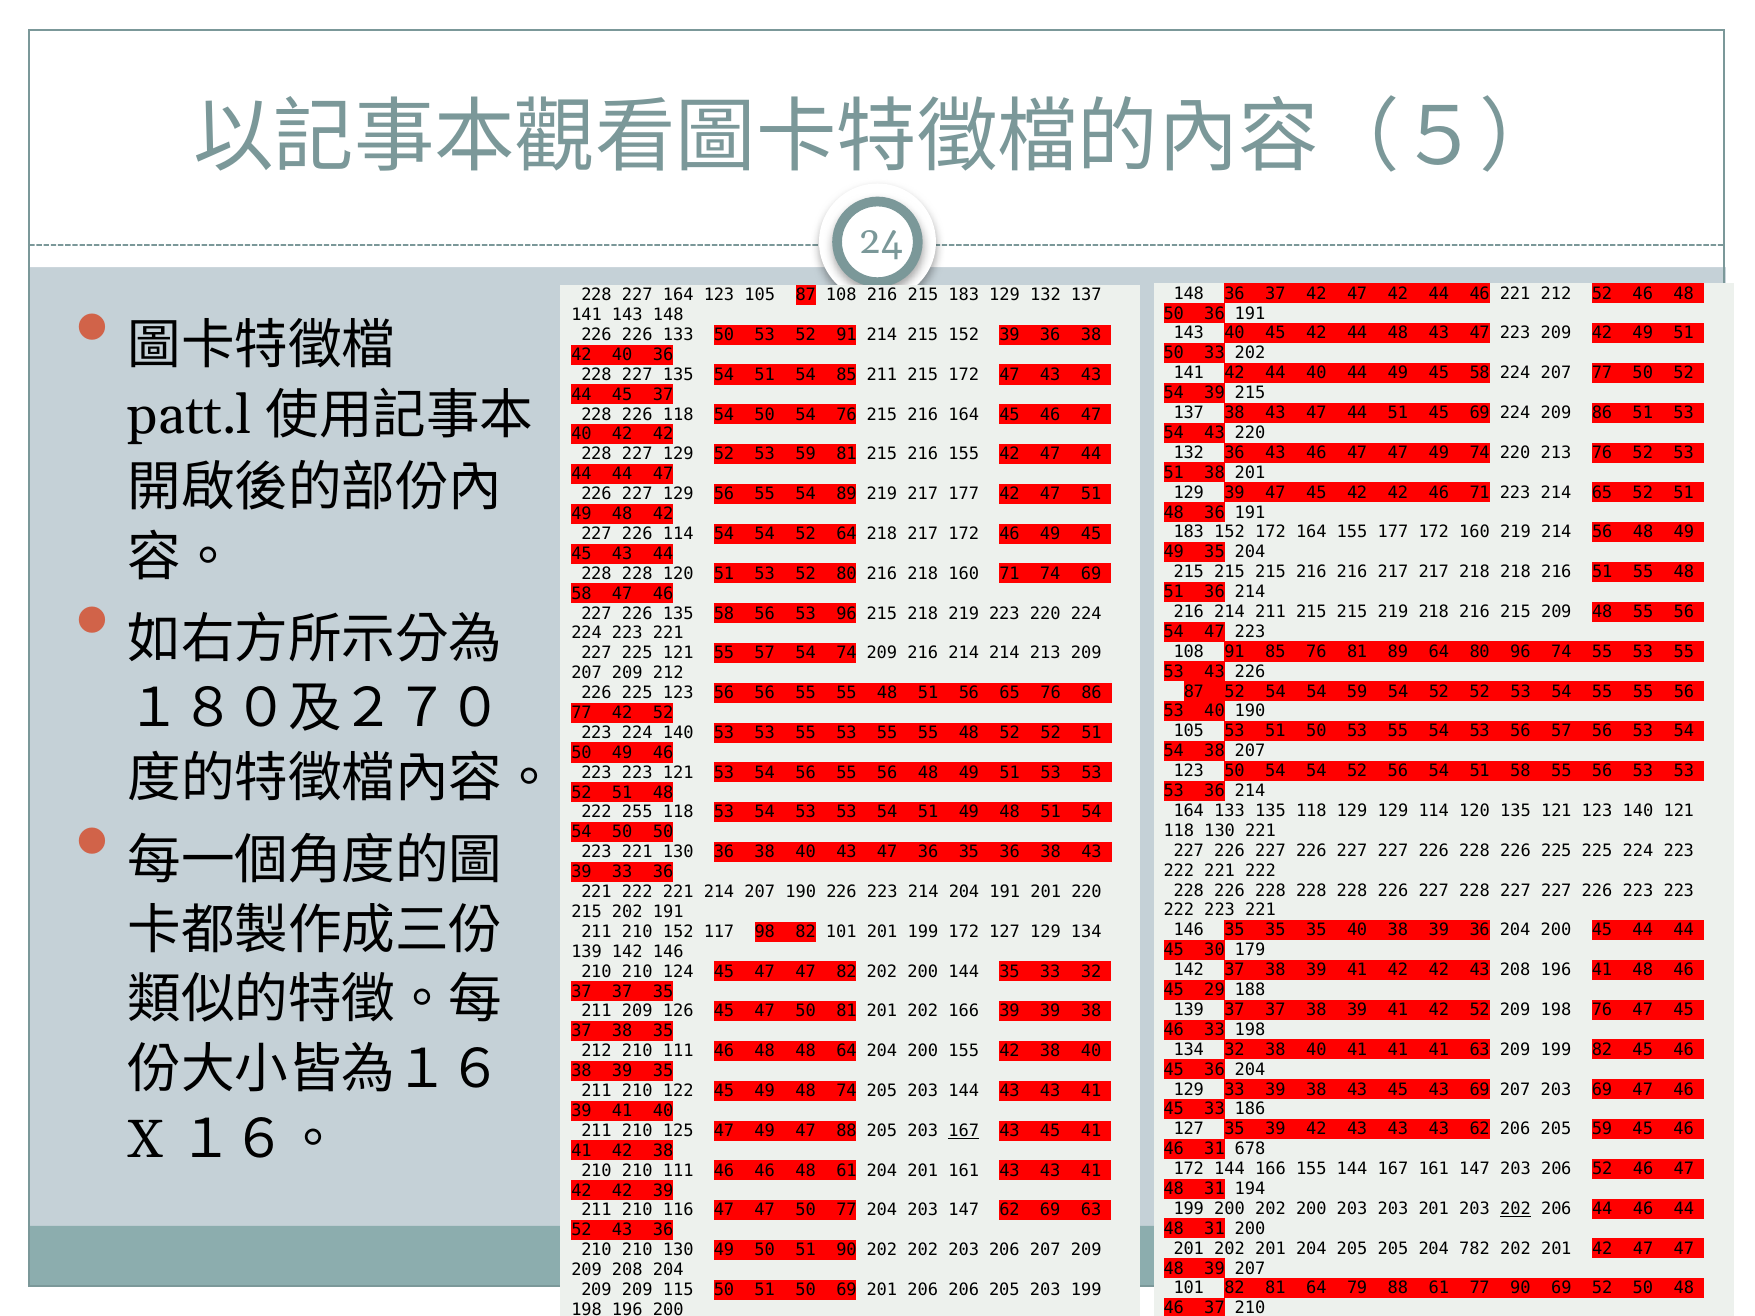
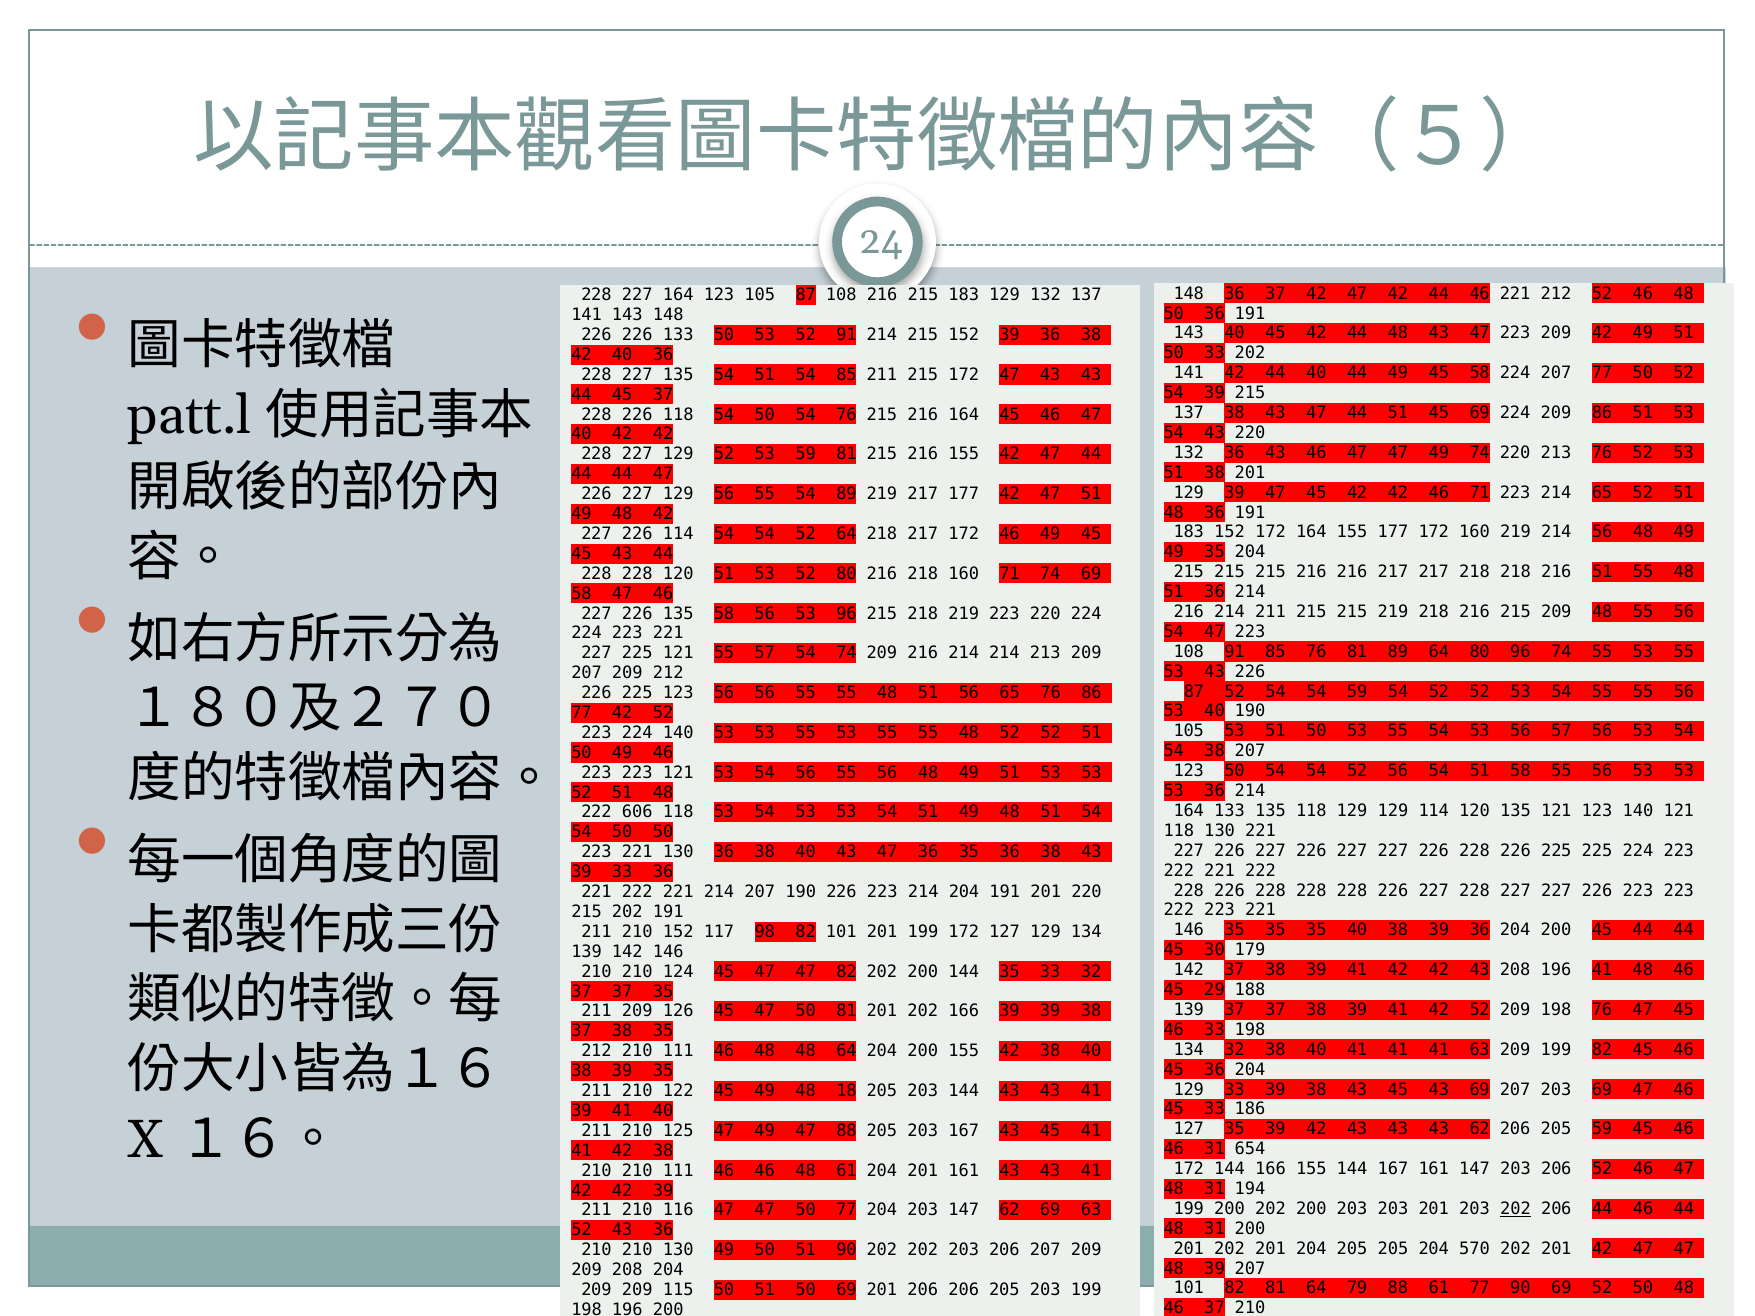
255: 255 -> 606
48 74: 74 -> 18
167 at (964, 1131) underline: present -> none
678: 678 -> 654
782: 782 -> 570
